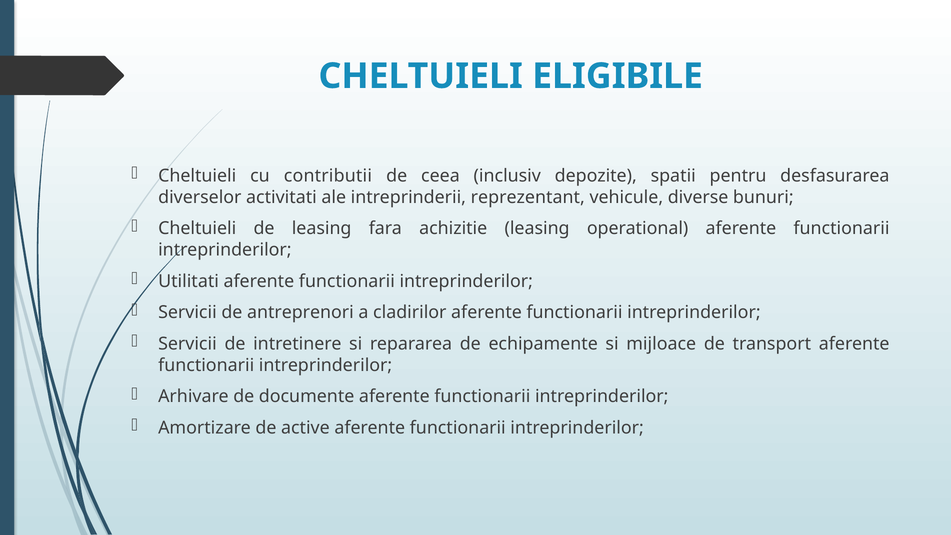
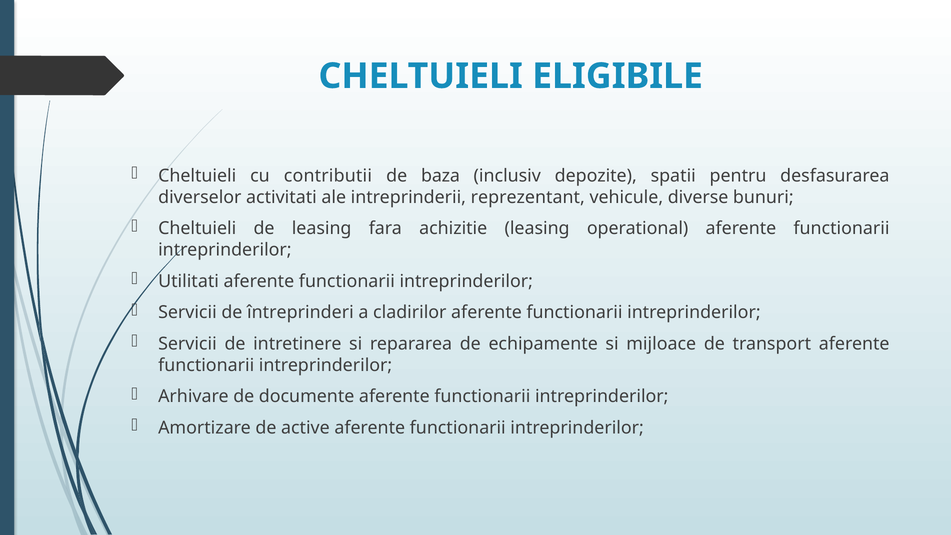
ceea: ceea -> baza
antreprenori: antreprenori -> întreprinderi
